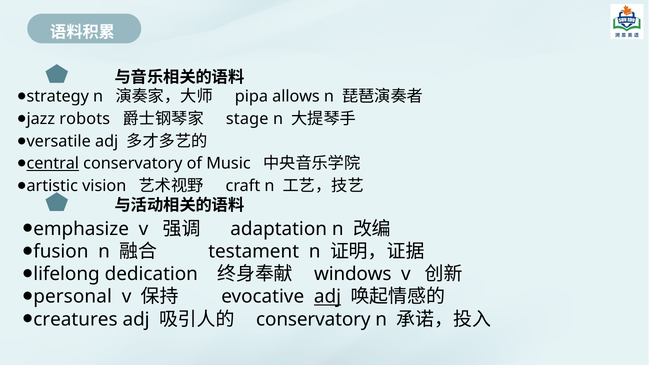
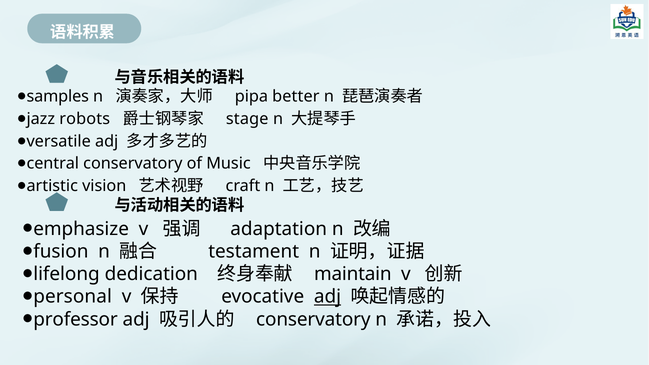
strategy: strategy -> samples
allows: allows -> better
central underline: present -> none
windows: windows -> maintain
creatures: creatures -> professor
